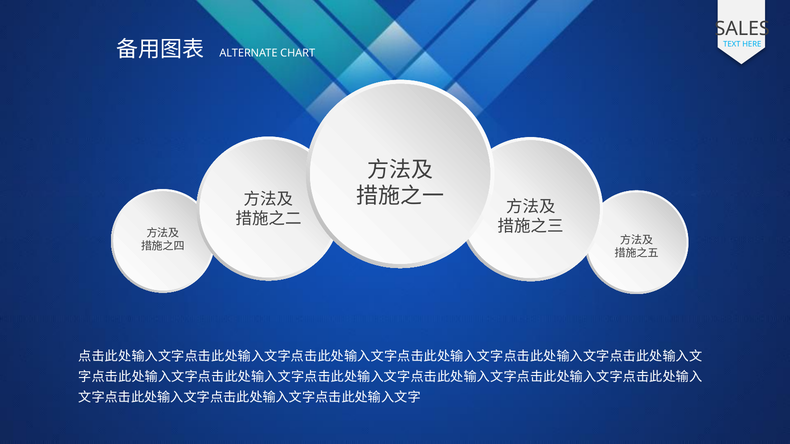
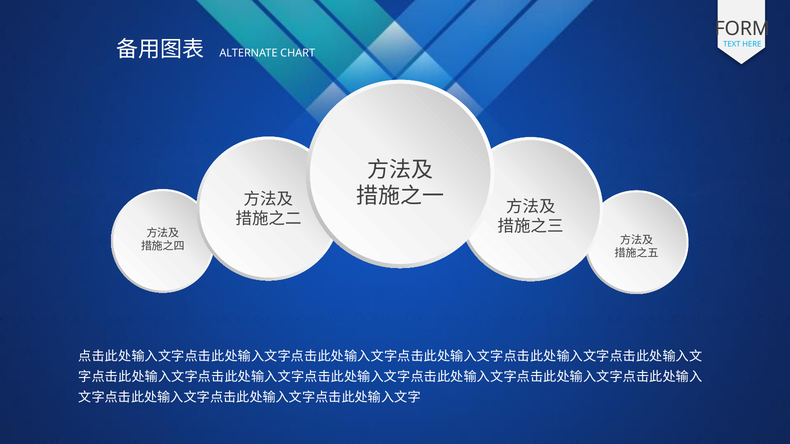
SALES: SALES -> FORM
